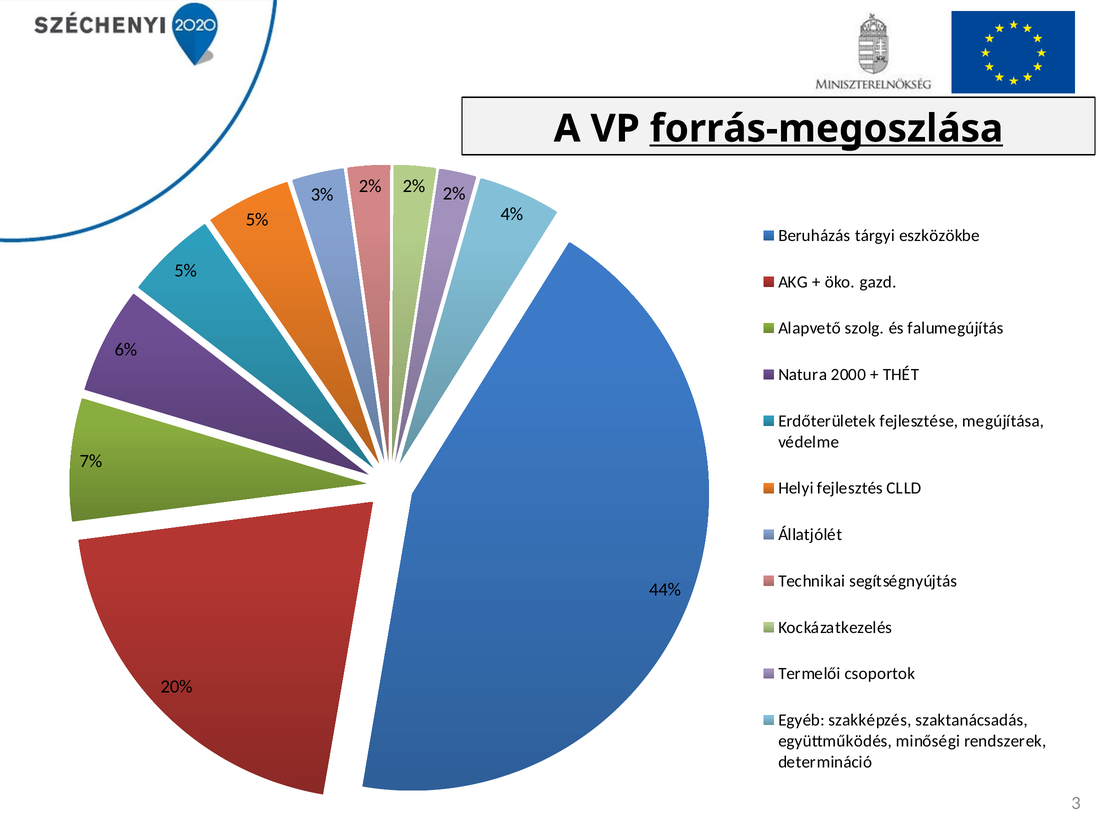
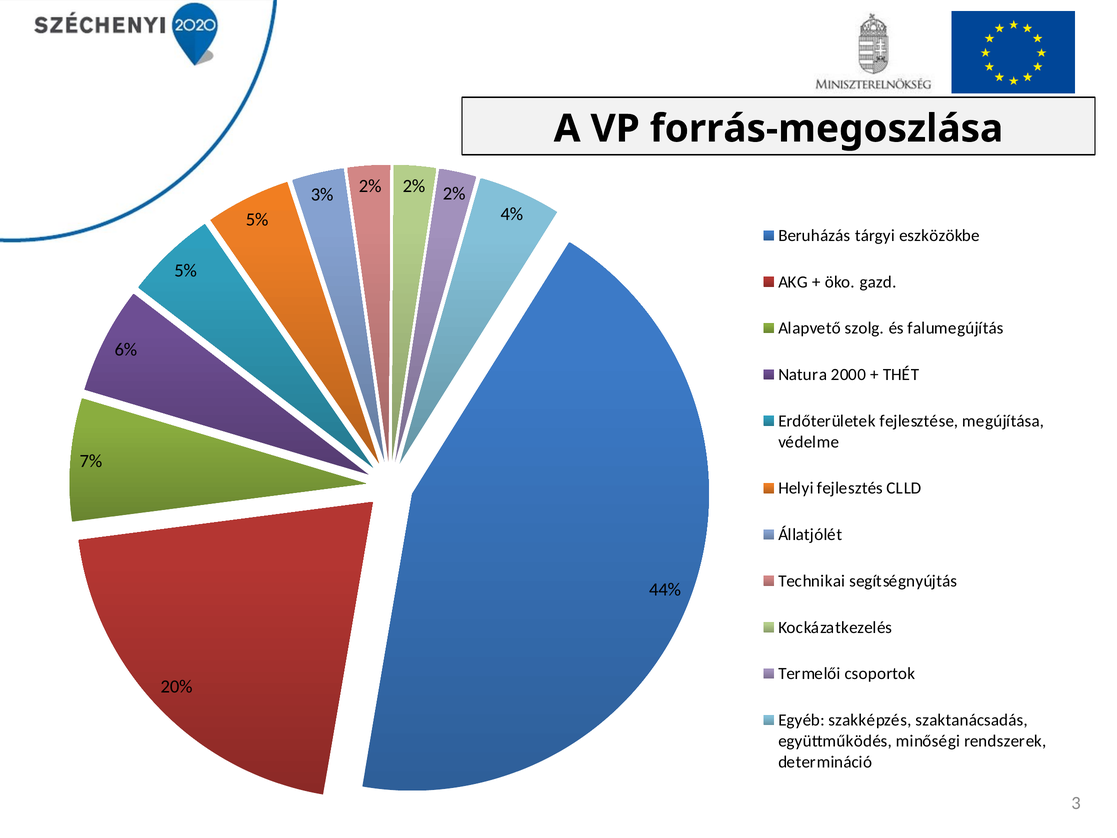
forrás-megoszlása underline: present -> none
